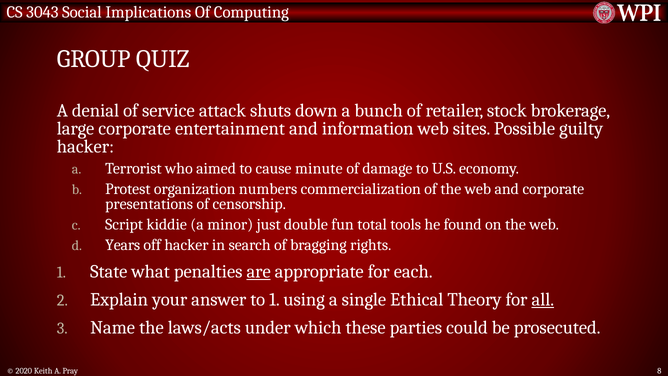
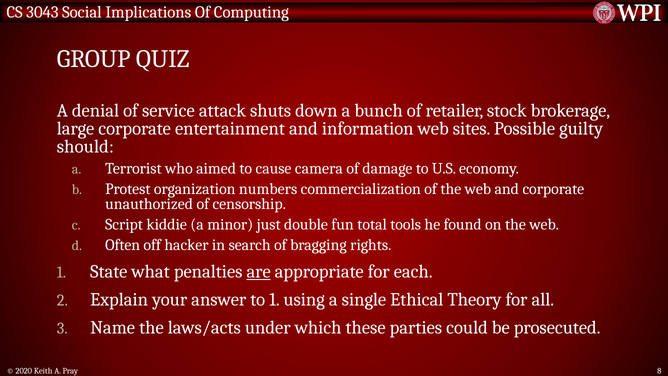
hacker at (85, 147): hacker -> should
minute: minute -> camera
presentations: presentations -> unauthorized
Years: Years -> Often
all underline: present -> none
